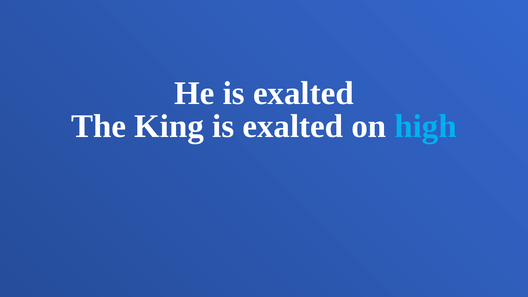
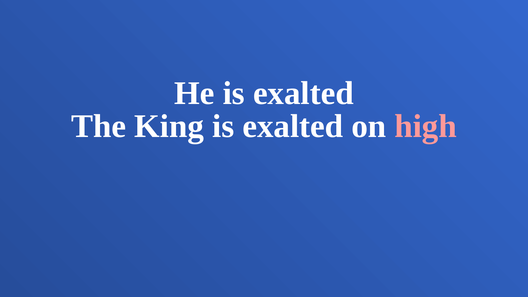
high colour: light blue -> pink
